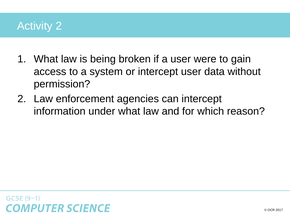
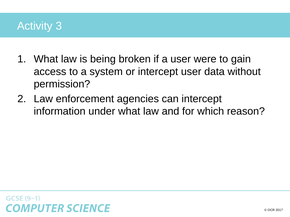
Activity 2: 2 -> 3
